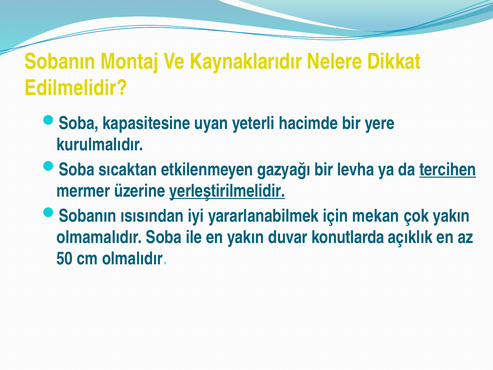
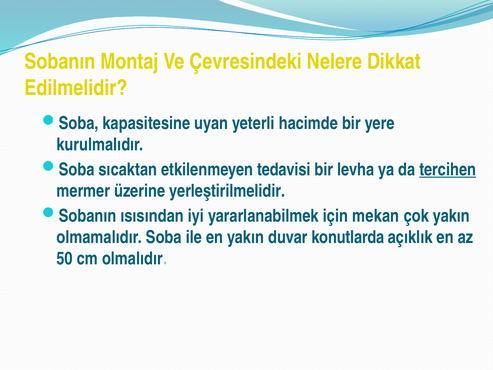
Kaynaklarıdır: Kaynaklarıdır -> Çevresindeki
gazyağı: gazyağı -> tedavisi
yerleştirilmelidir underline: present -> none
